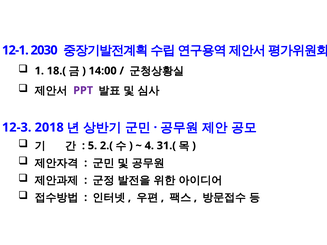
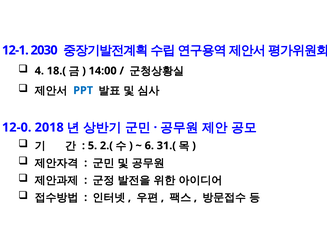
1: 1 -> 4
PPT colour: purple -> blue
12-3: 12-3 -> 12-0
4: 4 -> 6
